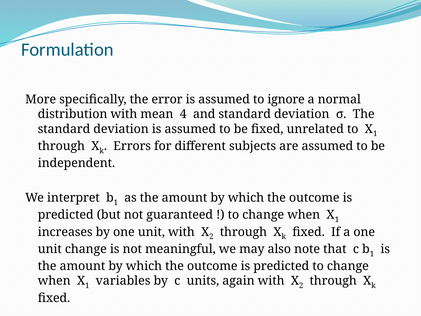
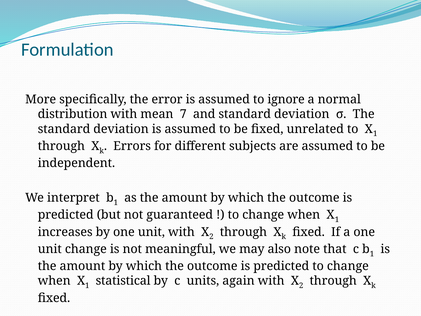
4: 4 -> 7
variables: variables -> statistical
